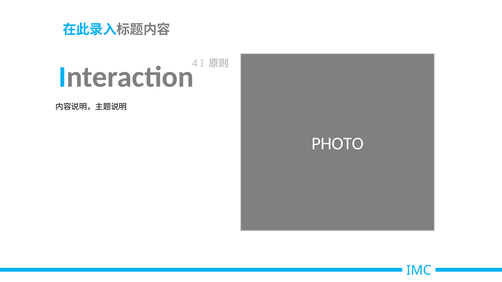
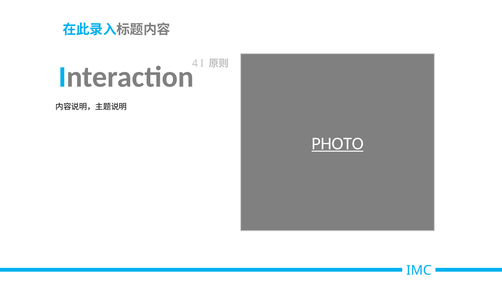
PHOTO underline: none -> present
